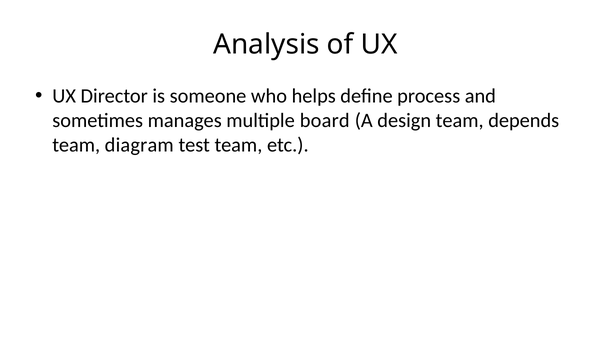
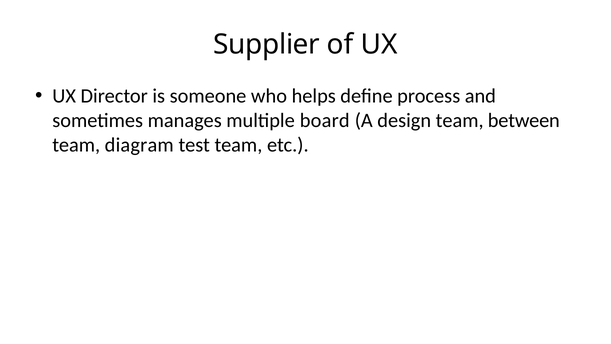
Analysis: Analysis -> Supplier
depends: depends -> between
